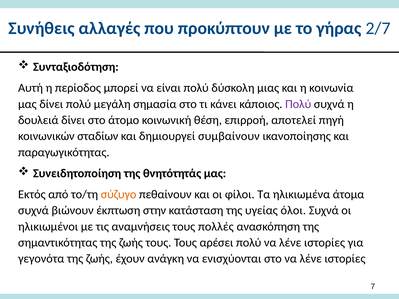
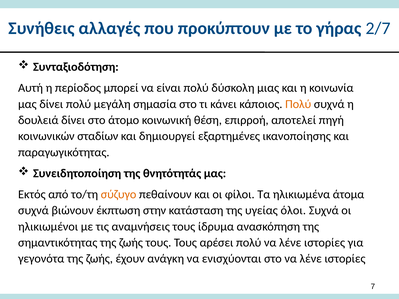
Πολύ at (298, 104) colour: purple -> orange
συμβαίνουν: συμβαίνουν -> εξαρτημένες
πολλές: πολλές -> ίδρυμα
